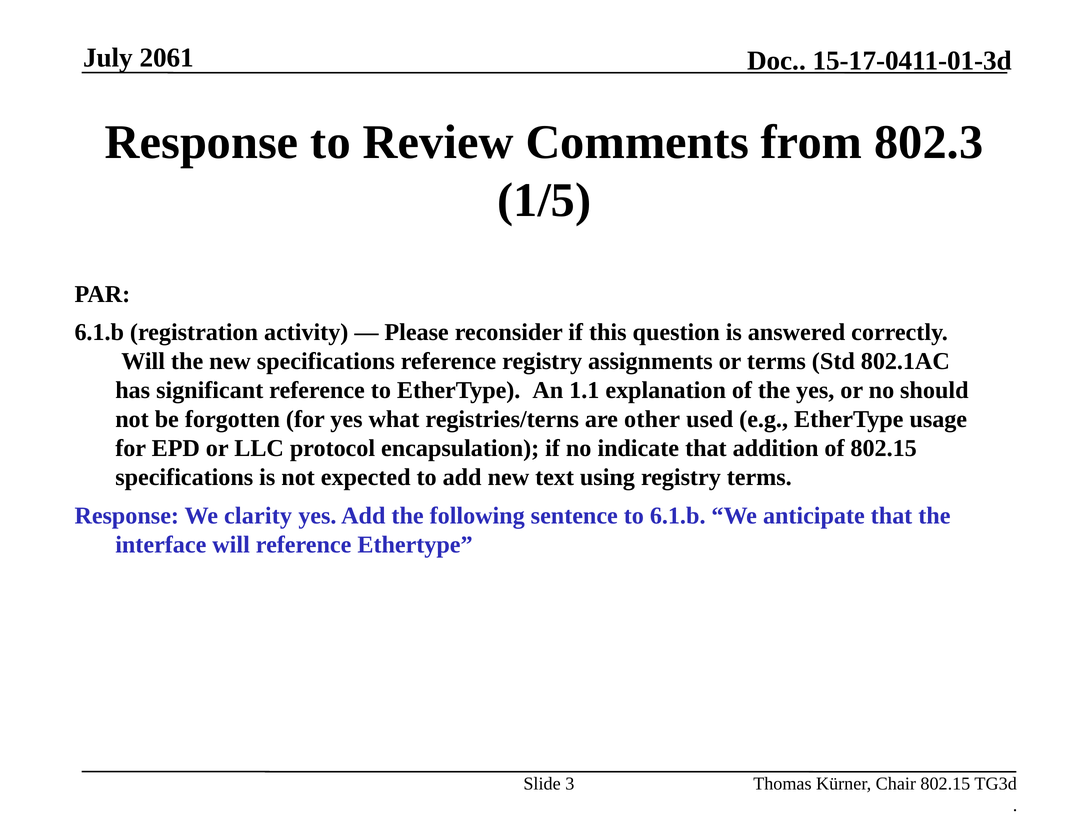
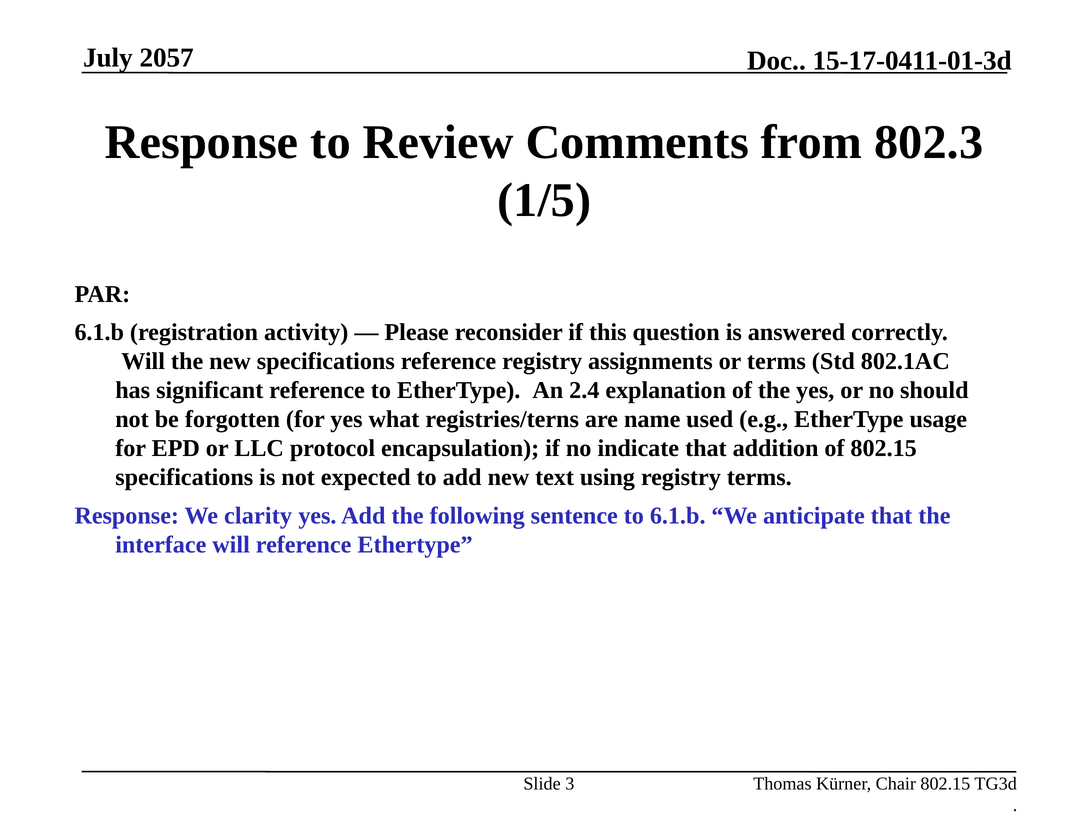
2061: 2061 -> 2057
1.1: 1.1 -> 2.4
other: other -> name
